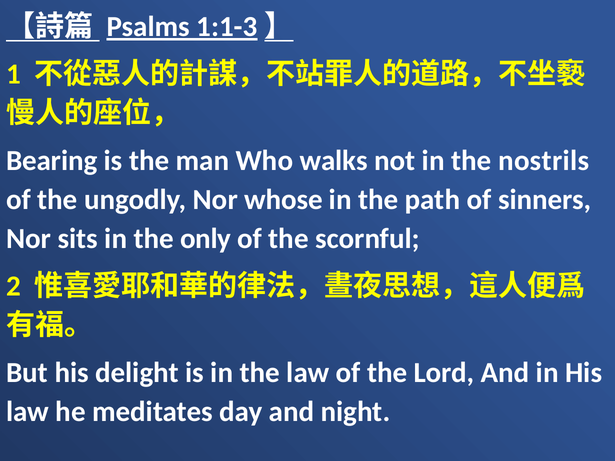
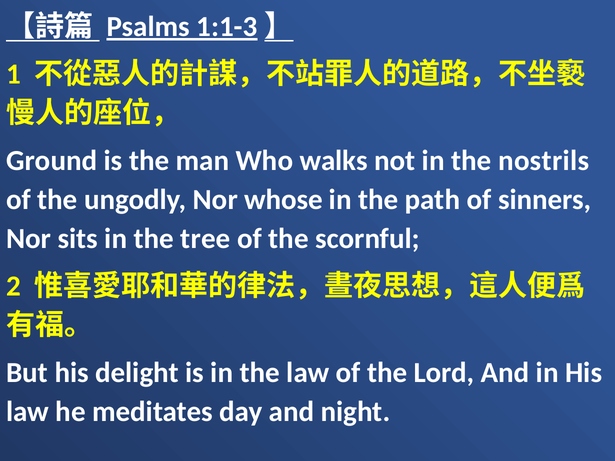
Bearing: Bearing -> Ground
only: only -> tree
